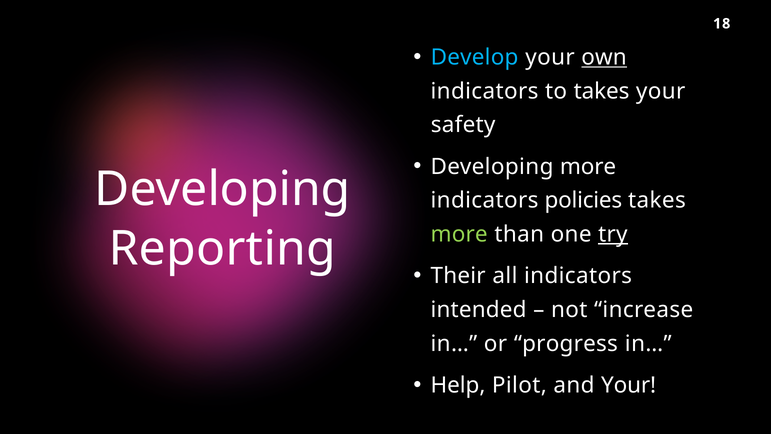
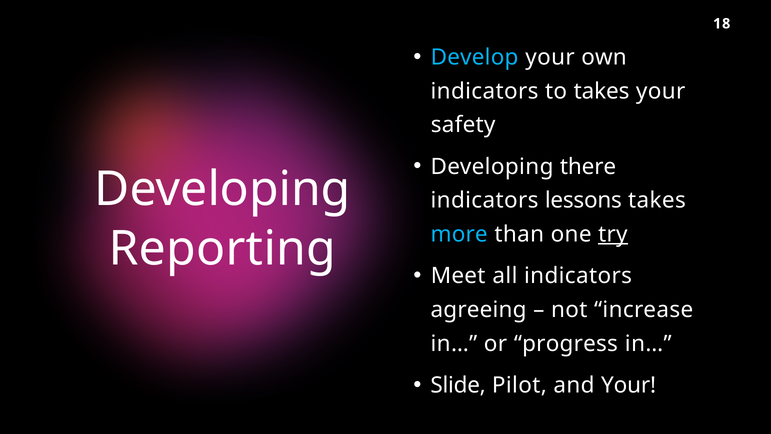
own underline: present -> none
Developing more: more -> there
policies: policies -> lessons
more at (459, 234) colour: light green -> light blue
Their: Their -> Meet
intended: intended -> agreeing
Help: Help -> Slide
